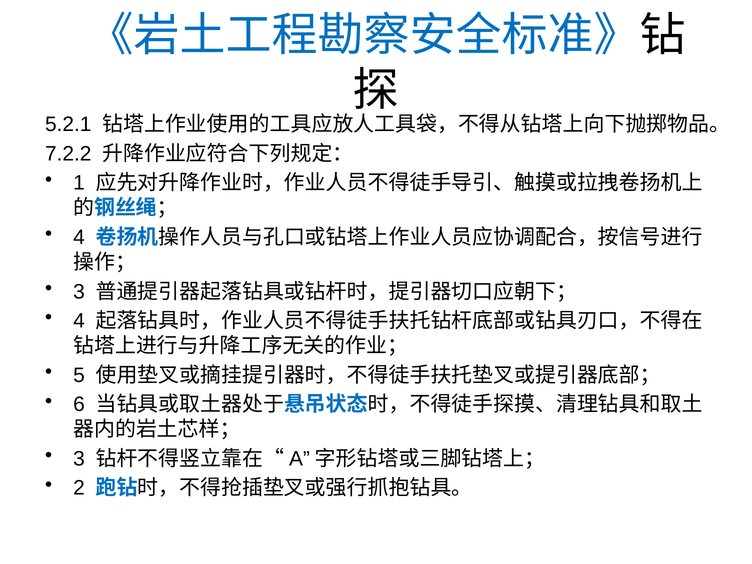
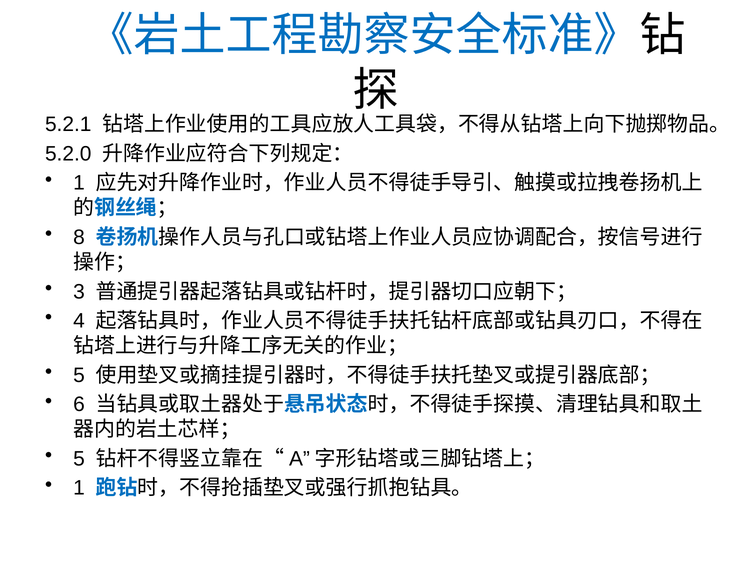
7.2.2: 7.2.2 -> 5.2.0
4 at (79, 237): 4 -> 8
3 at (79, 459): 3 -> 5
2 at (79, 488): 2 -> 1
